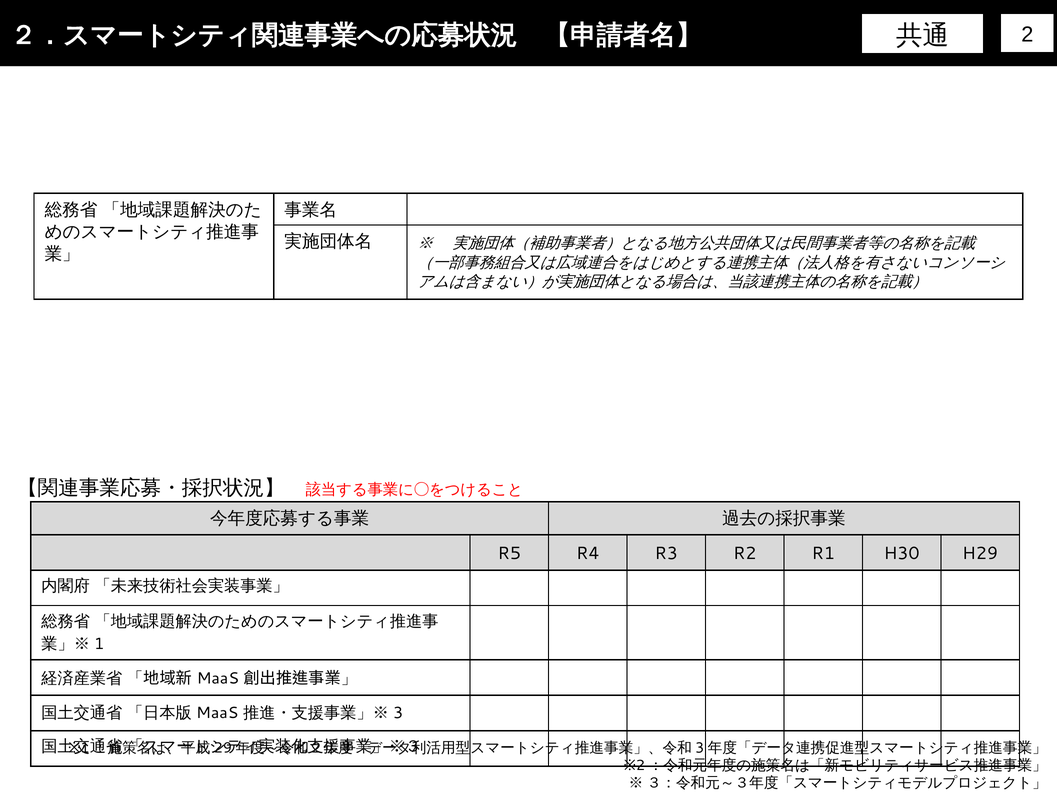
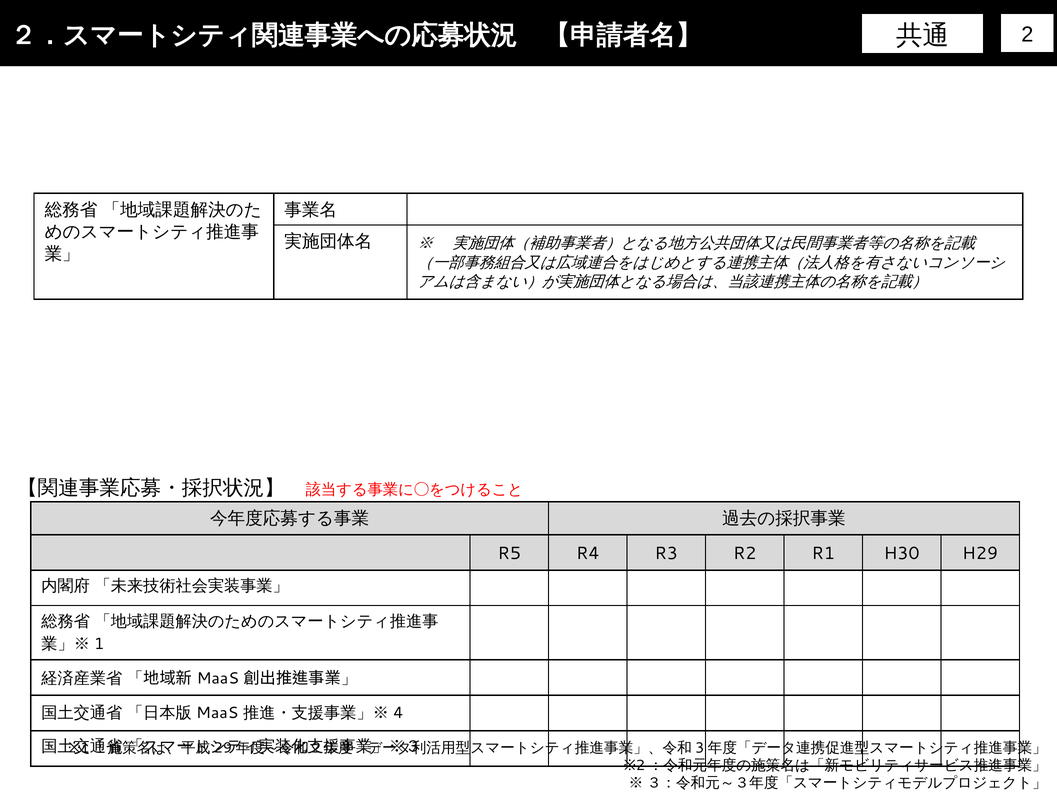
3: 3 -> 4
